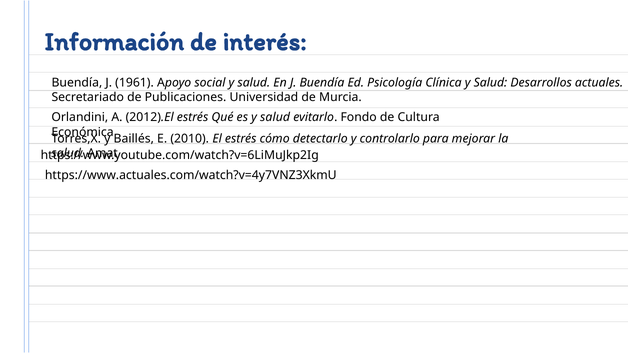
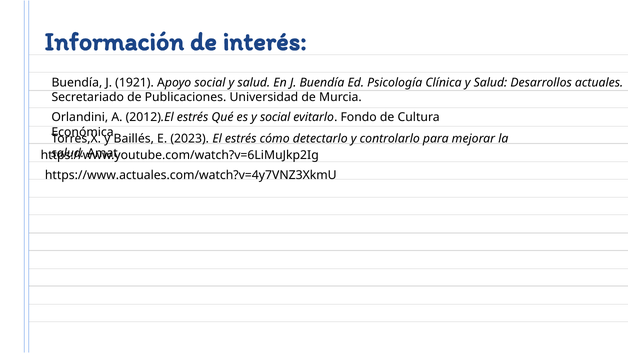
1961: 1961 -> 1921
es y salud: salud -> social
2010: 2010 -> 2023
